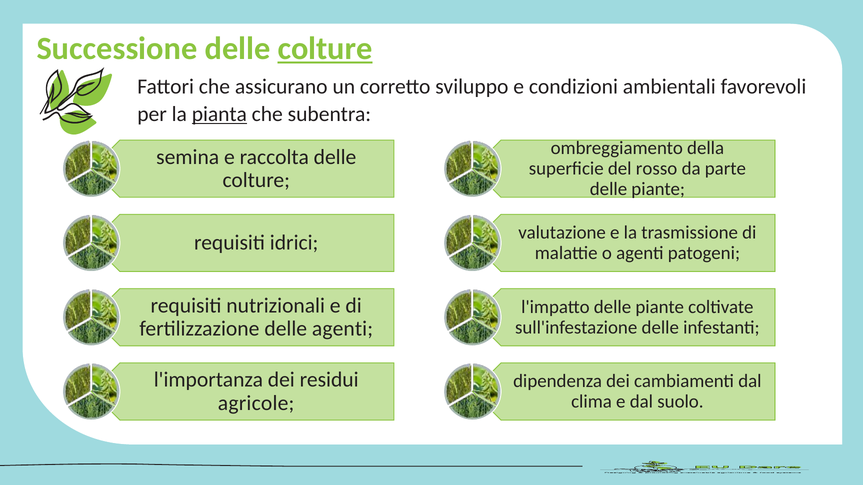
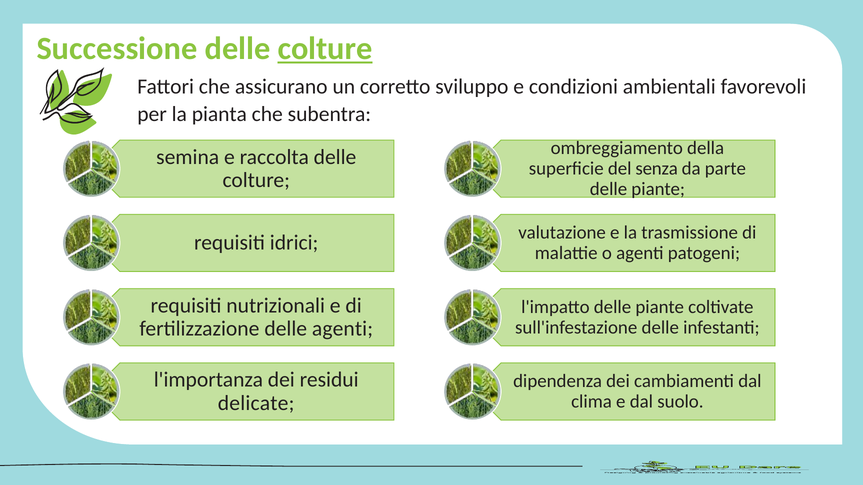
pianta underline: present -> none
rosso: rosso -> senza
agricole: agricole -> delicate
